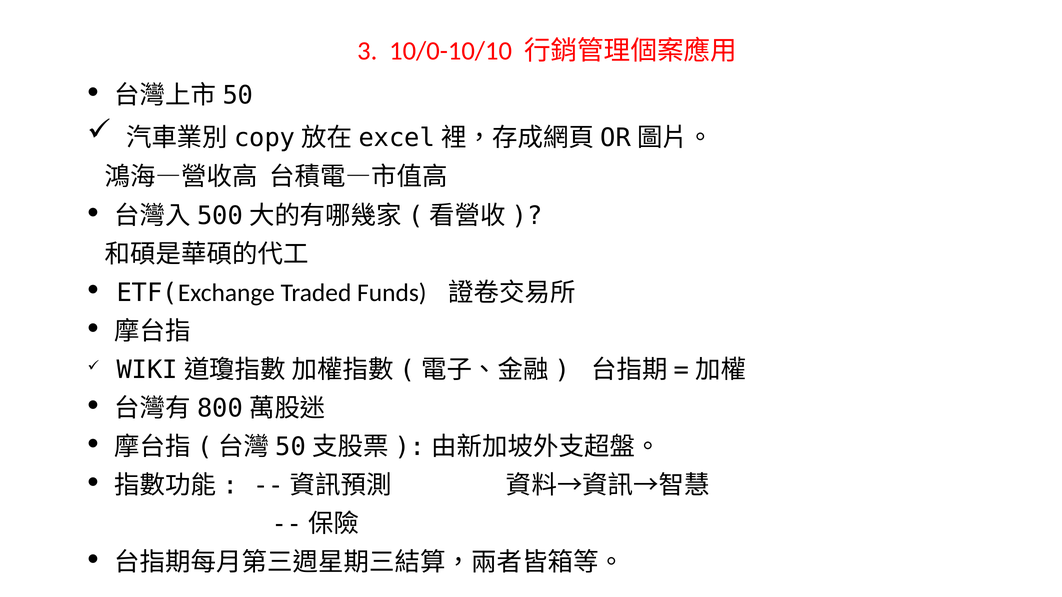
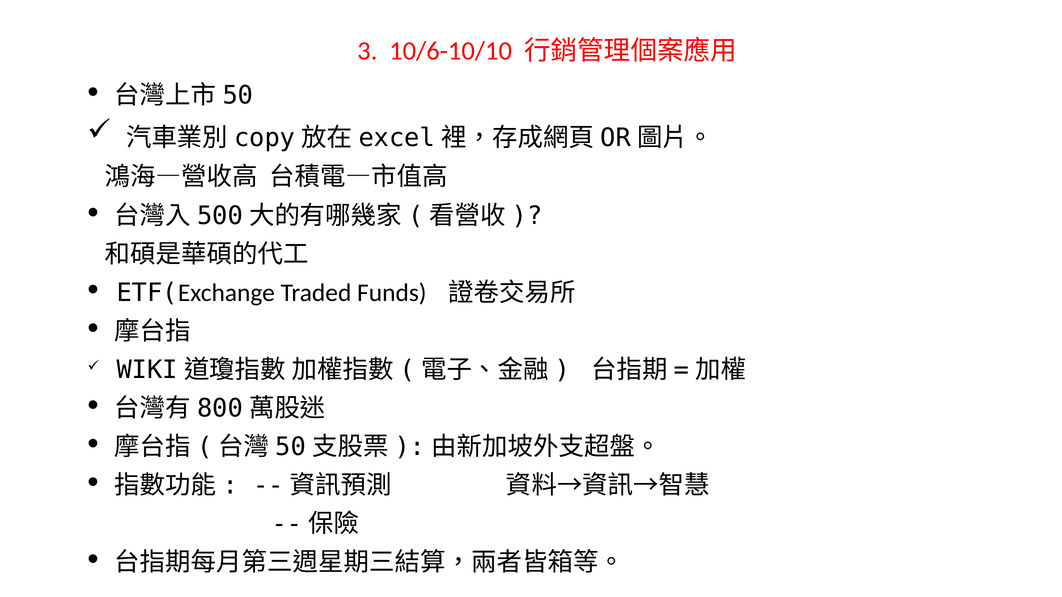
10/0-10/10: 10/0-10/10 -> 10/6-10/10
